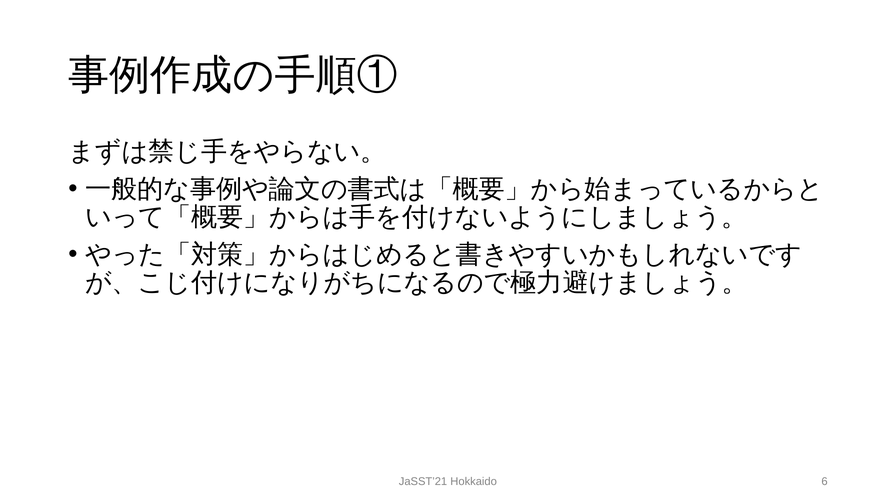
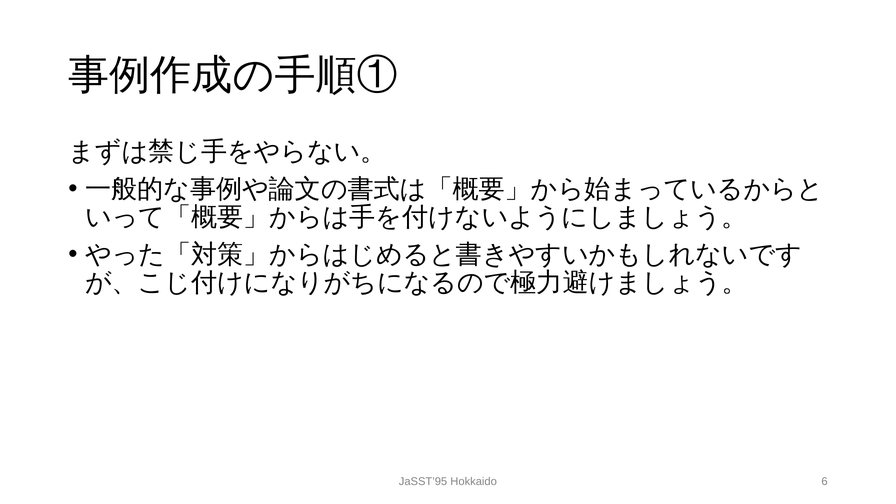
JaSST’21: JaSST’21 -> JaSST’95
